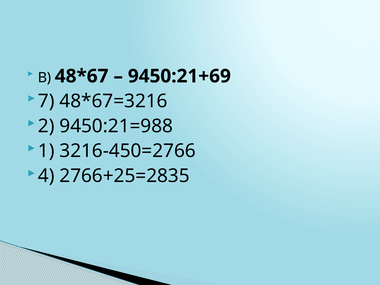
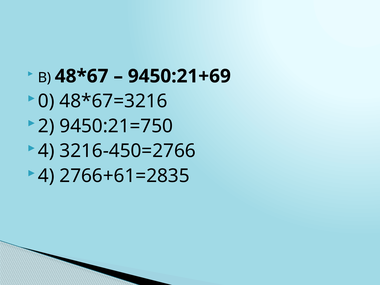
7: 7 -> 0
9450:21=988: 9450:21=988 -> 9450:21=750
1 at (46, 151): 1 -> 4
2766+25=2835: 2766+25=2835 -> 2766+61=2835
